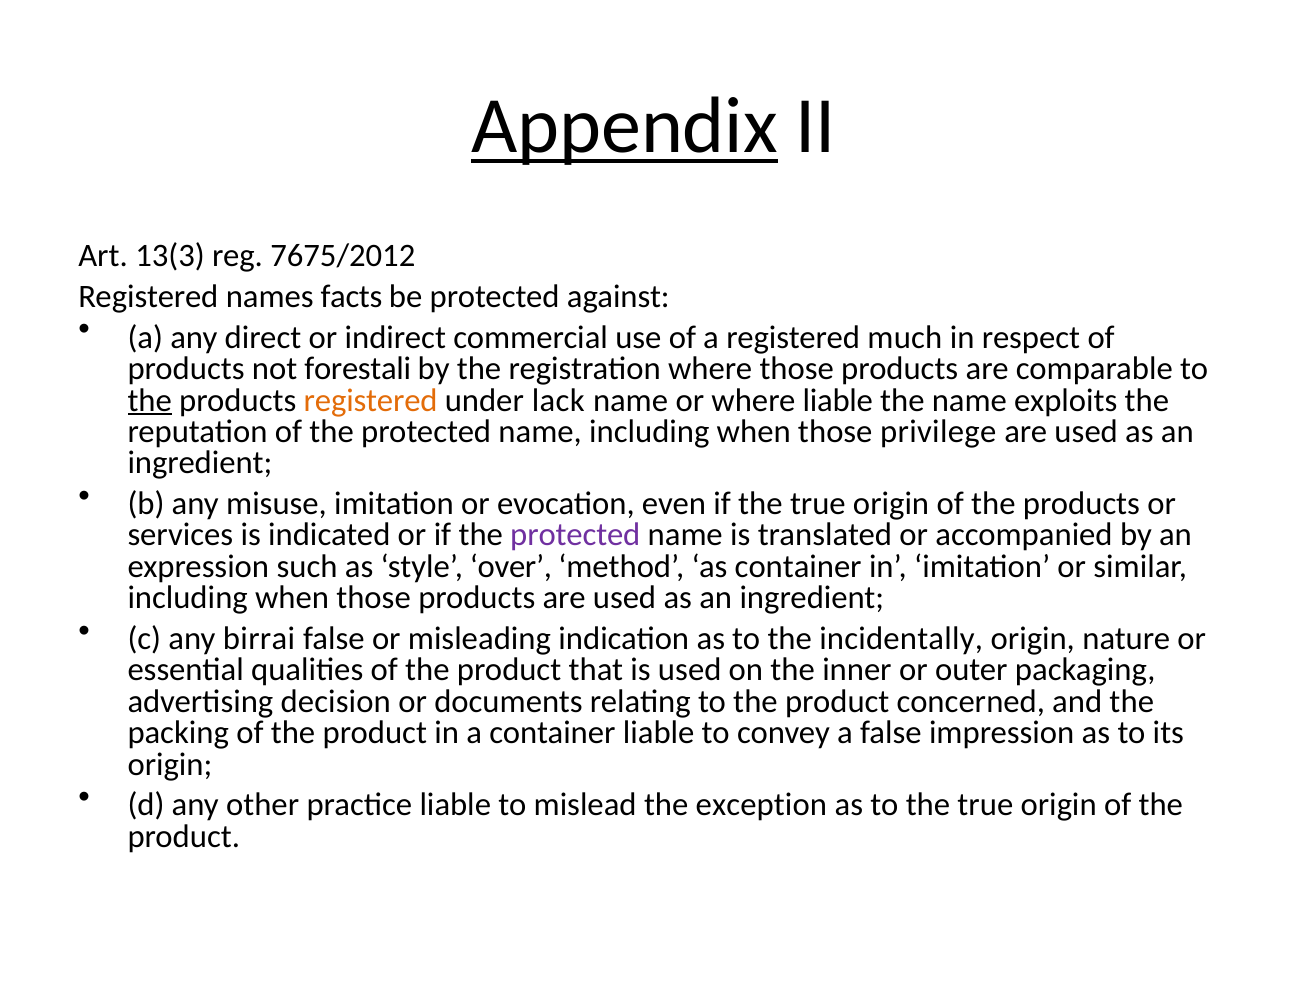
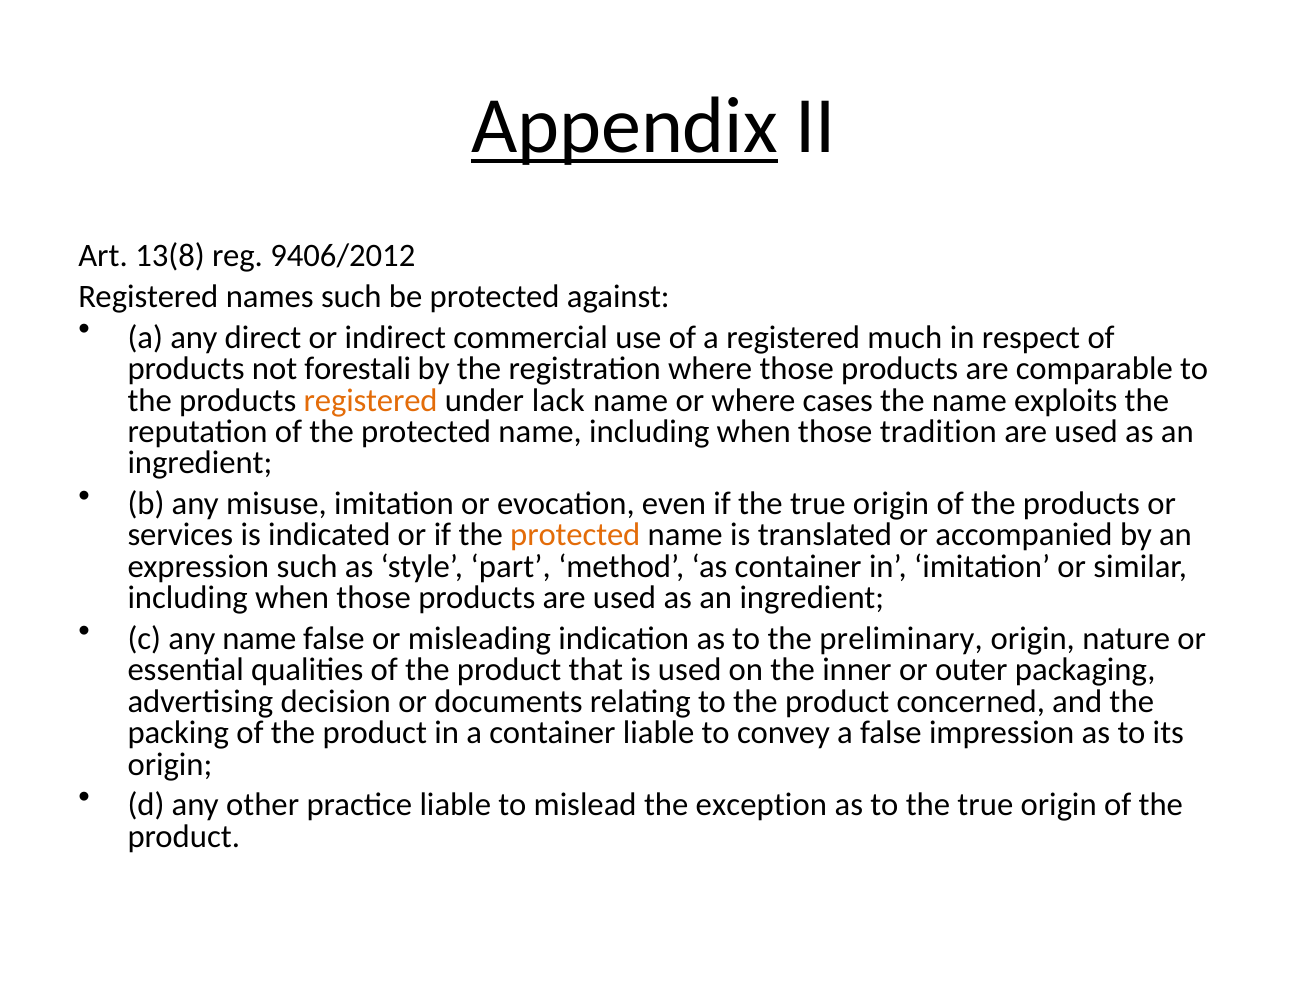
13(3: 13(3 -> 13(8
7675/2012: 7675/2012 -> 9406/2012
names facts: facts -> such
the at (150, 400) underline: present -> none
where liable: liable -> cases
privilege: privilege -> tradition
protected at (575, 535) colour: purple -> orange
over: over -> part
any birrai: birrai -> name
incidentally: incidentally -> preliminary
